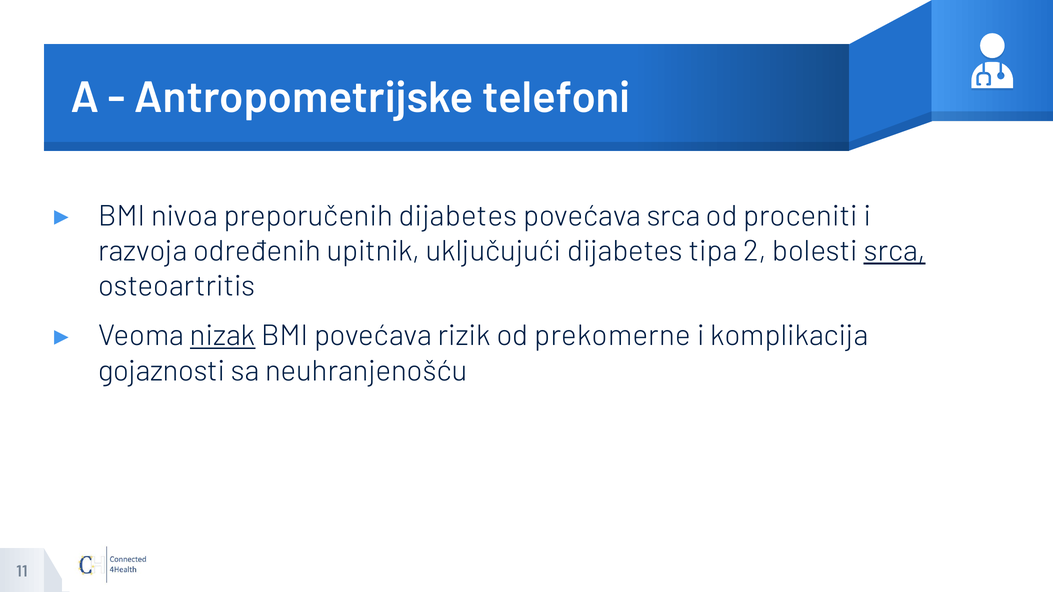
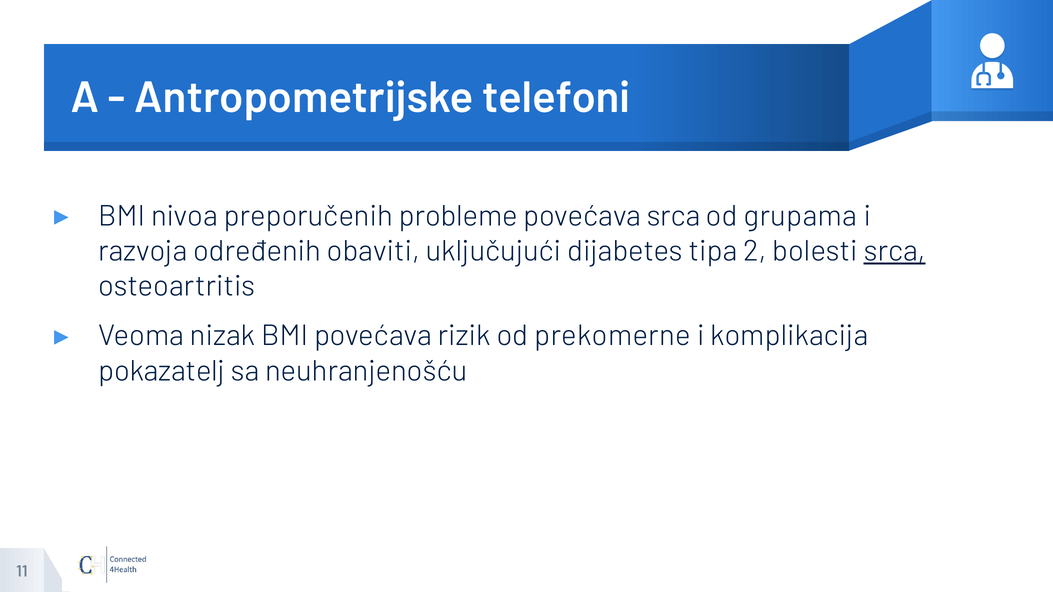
preporučenih dijabetes: dijabetes -> probleme
proceniti: proceniti -> grupama
upitnik: upitnik -> obaviti
nizak underline: present -> none
gojaznosti: gojaznosti -> pokazatelj
